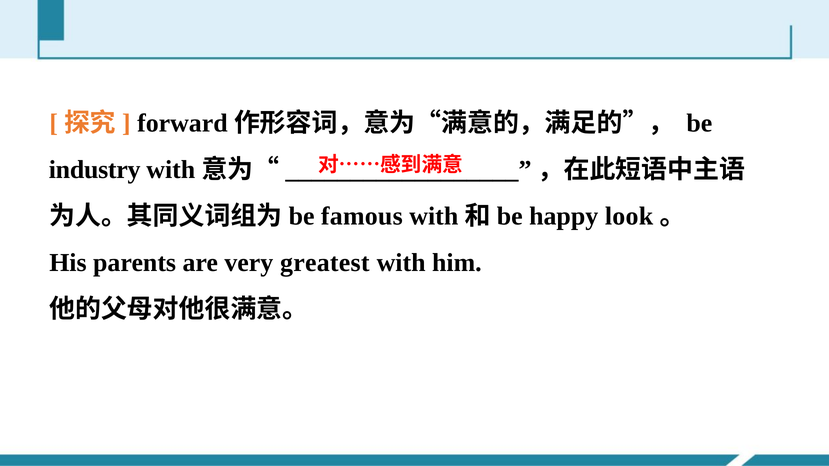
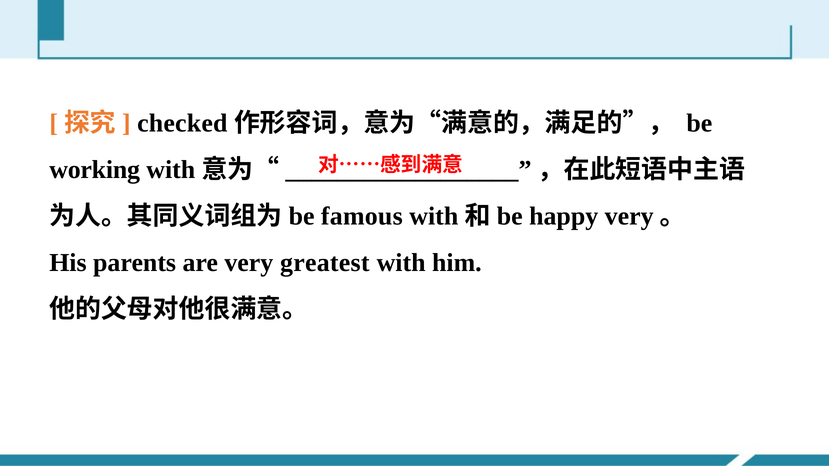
forward: forward -> checked
industry: industry -> working
happy look: look -> very
